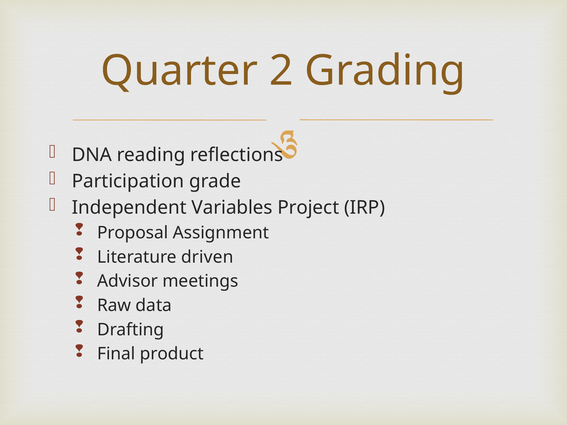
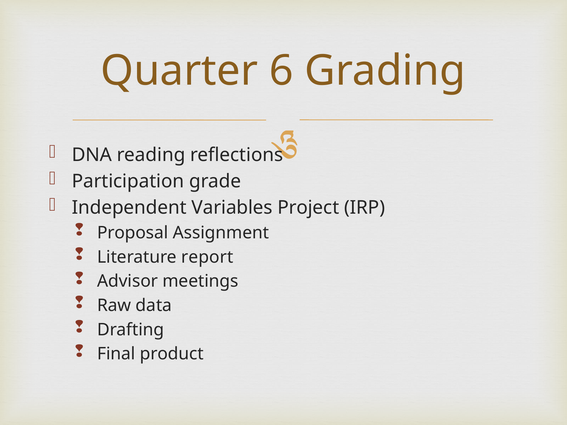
2: 2 -> 6
driven: driven -> report
